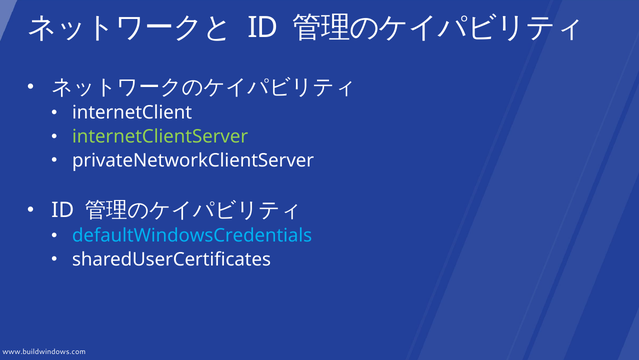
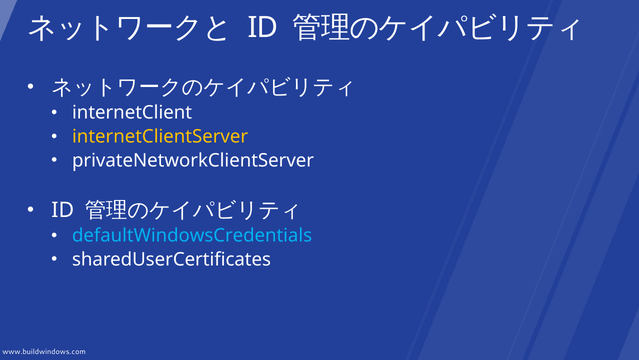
internetClientServer colour: light green -> yellow
